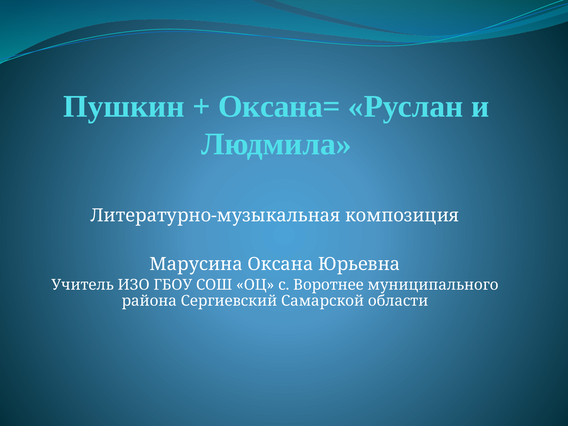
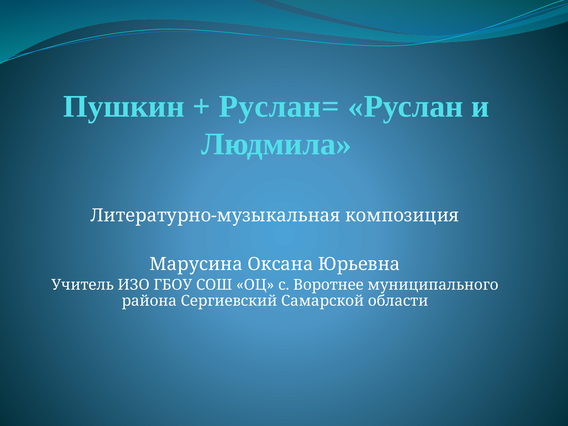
Оксана=: Оксана= -> Руслан=
